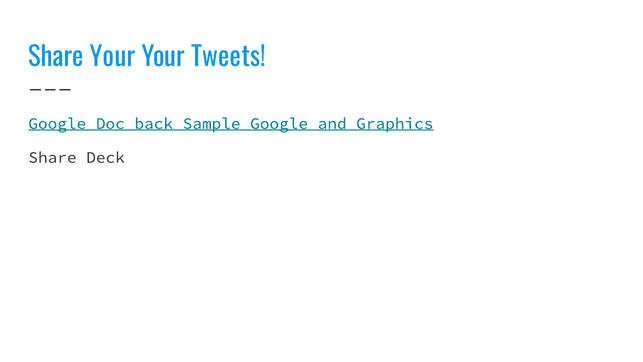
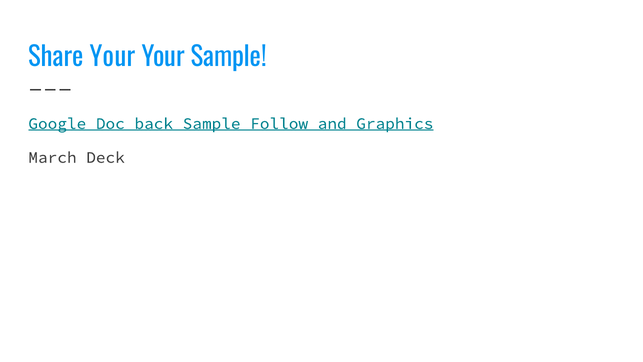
Your Tweets: Tweets -> Sample
Sample Google: Google -> Follow
Share at (52, 157): Share -> March
